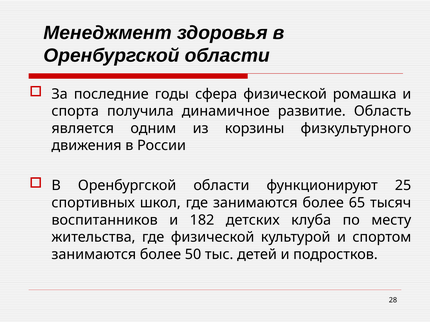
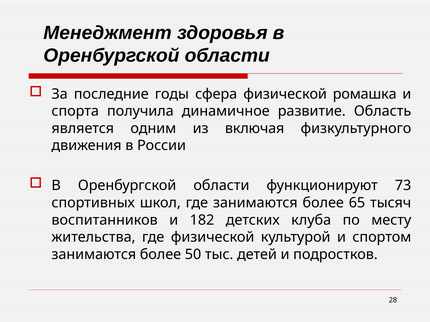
корзины: корзины -> включая
25: 25 -> 73
